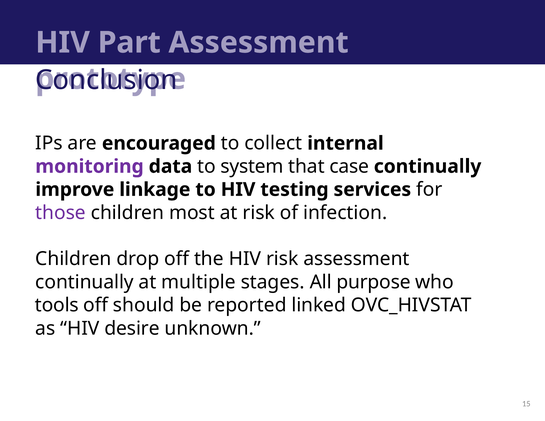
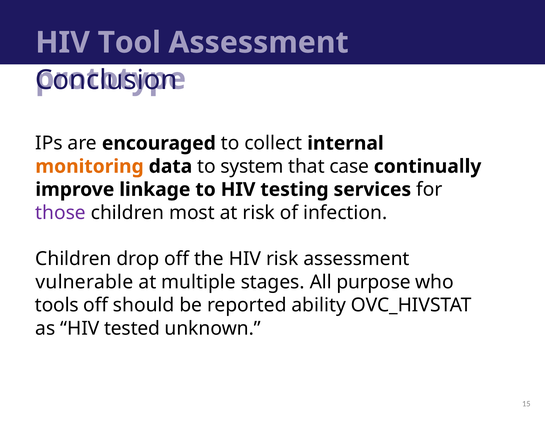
Part: Part -> Tool
monitoring colour: purple -> orange
continually at (85, 282): continually -> vulnerable
linked: linked -> ability
desire: desire -> tested
